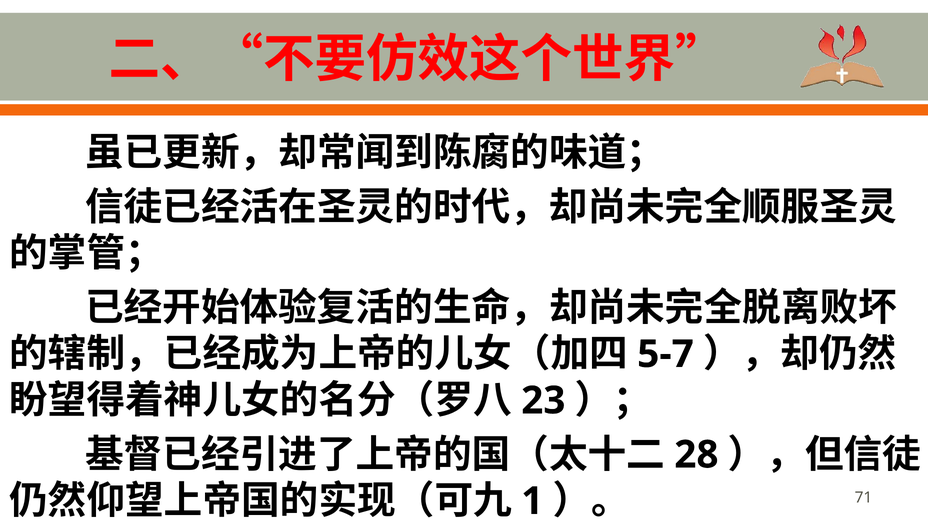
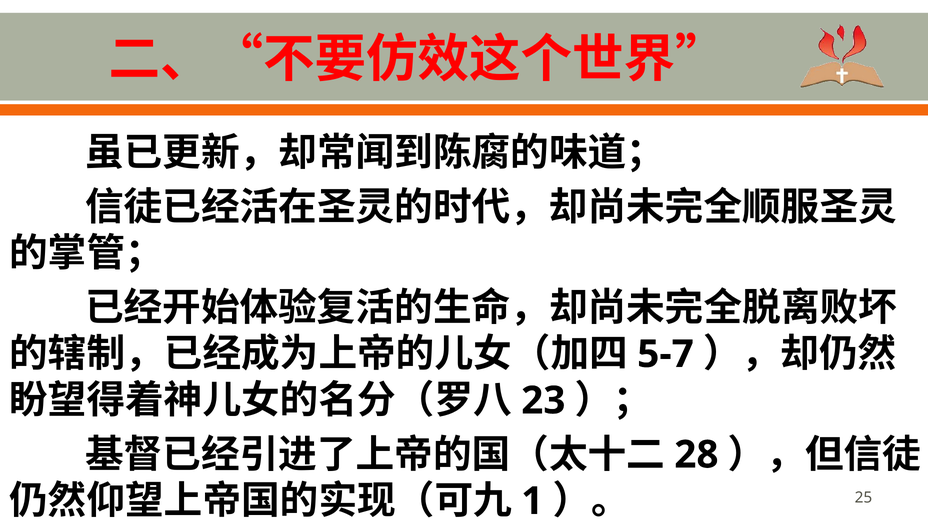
71: 71 -> 25
